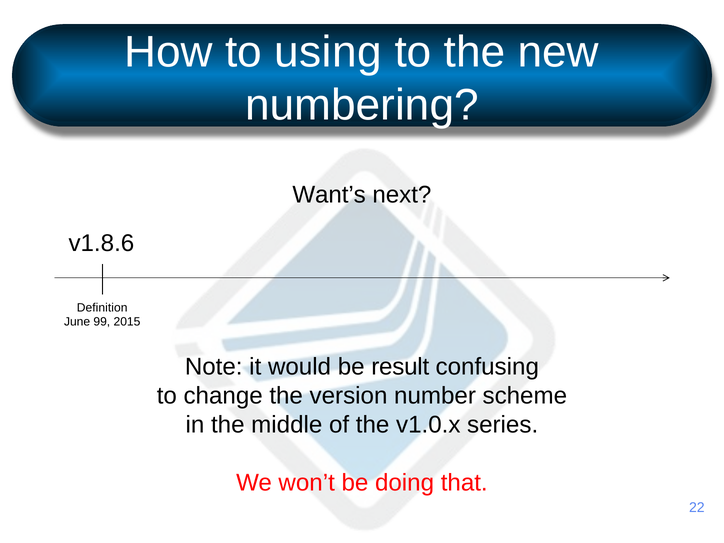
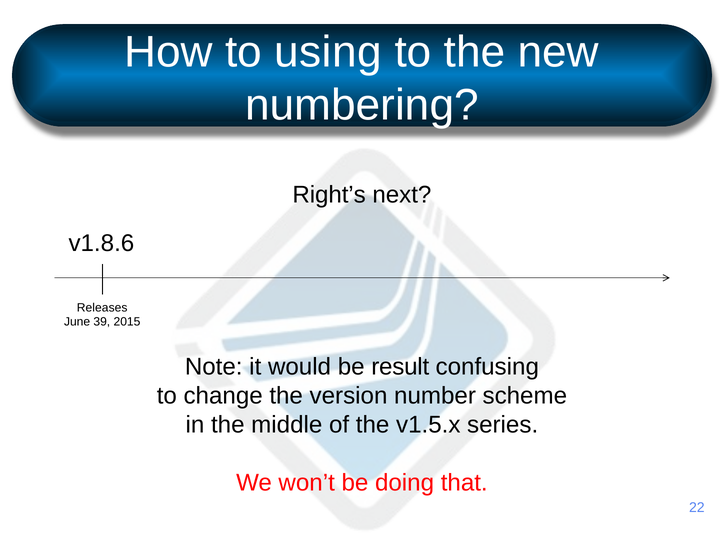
Want’s: Want’s -> Right’s
Definition: Definition -> Releases
99: 99 -> 39
v1.0.x: v1.0.x -> v1.5.x
